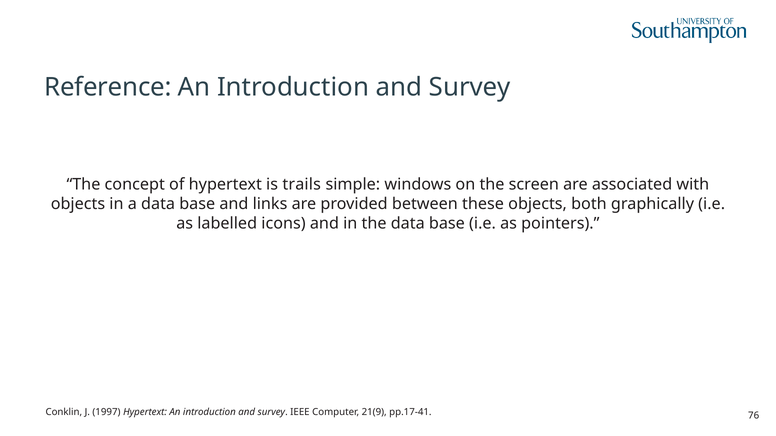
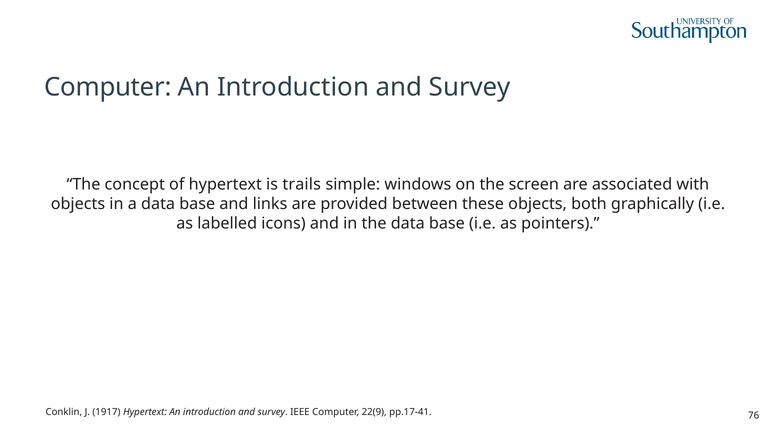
Reference at (108, 87): Reference -> Computer
1997: 1997 -> 1917
21(9: 21(9 -> 22(9
